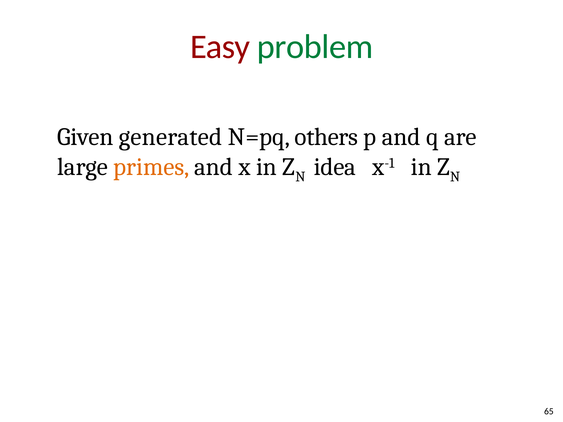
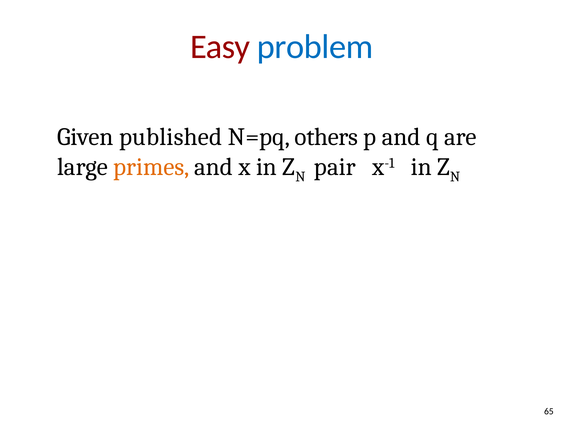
problem colour: green -> blue
generated: generated -> published
idea: idea -> pair
